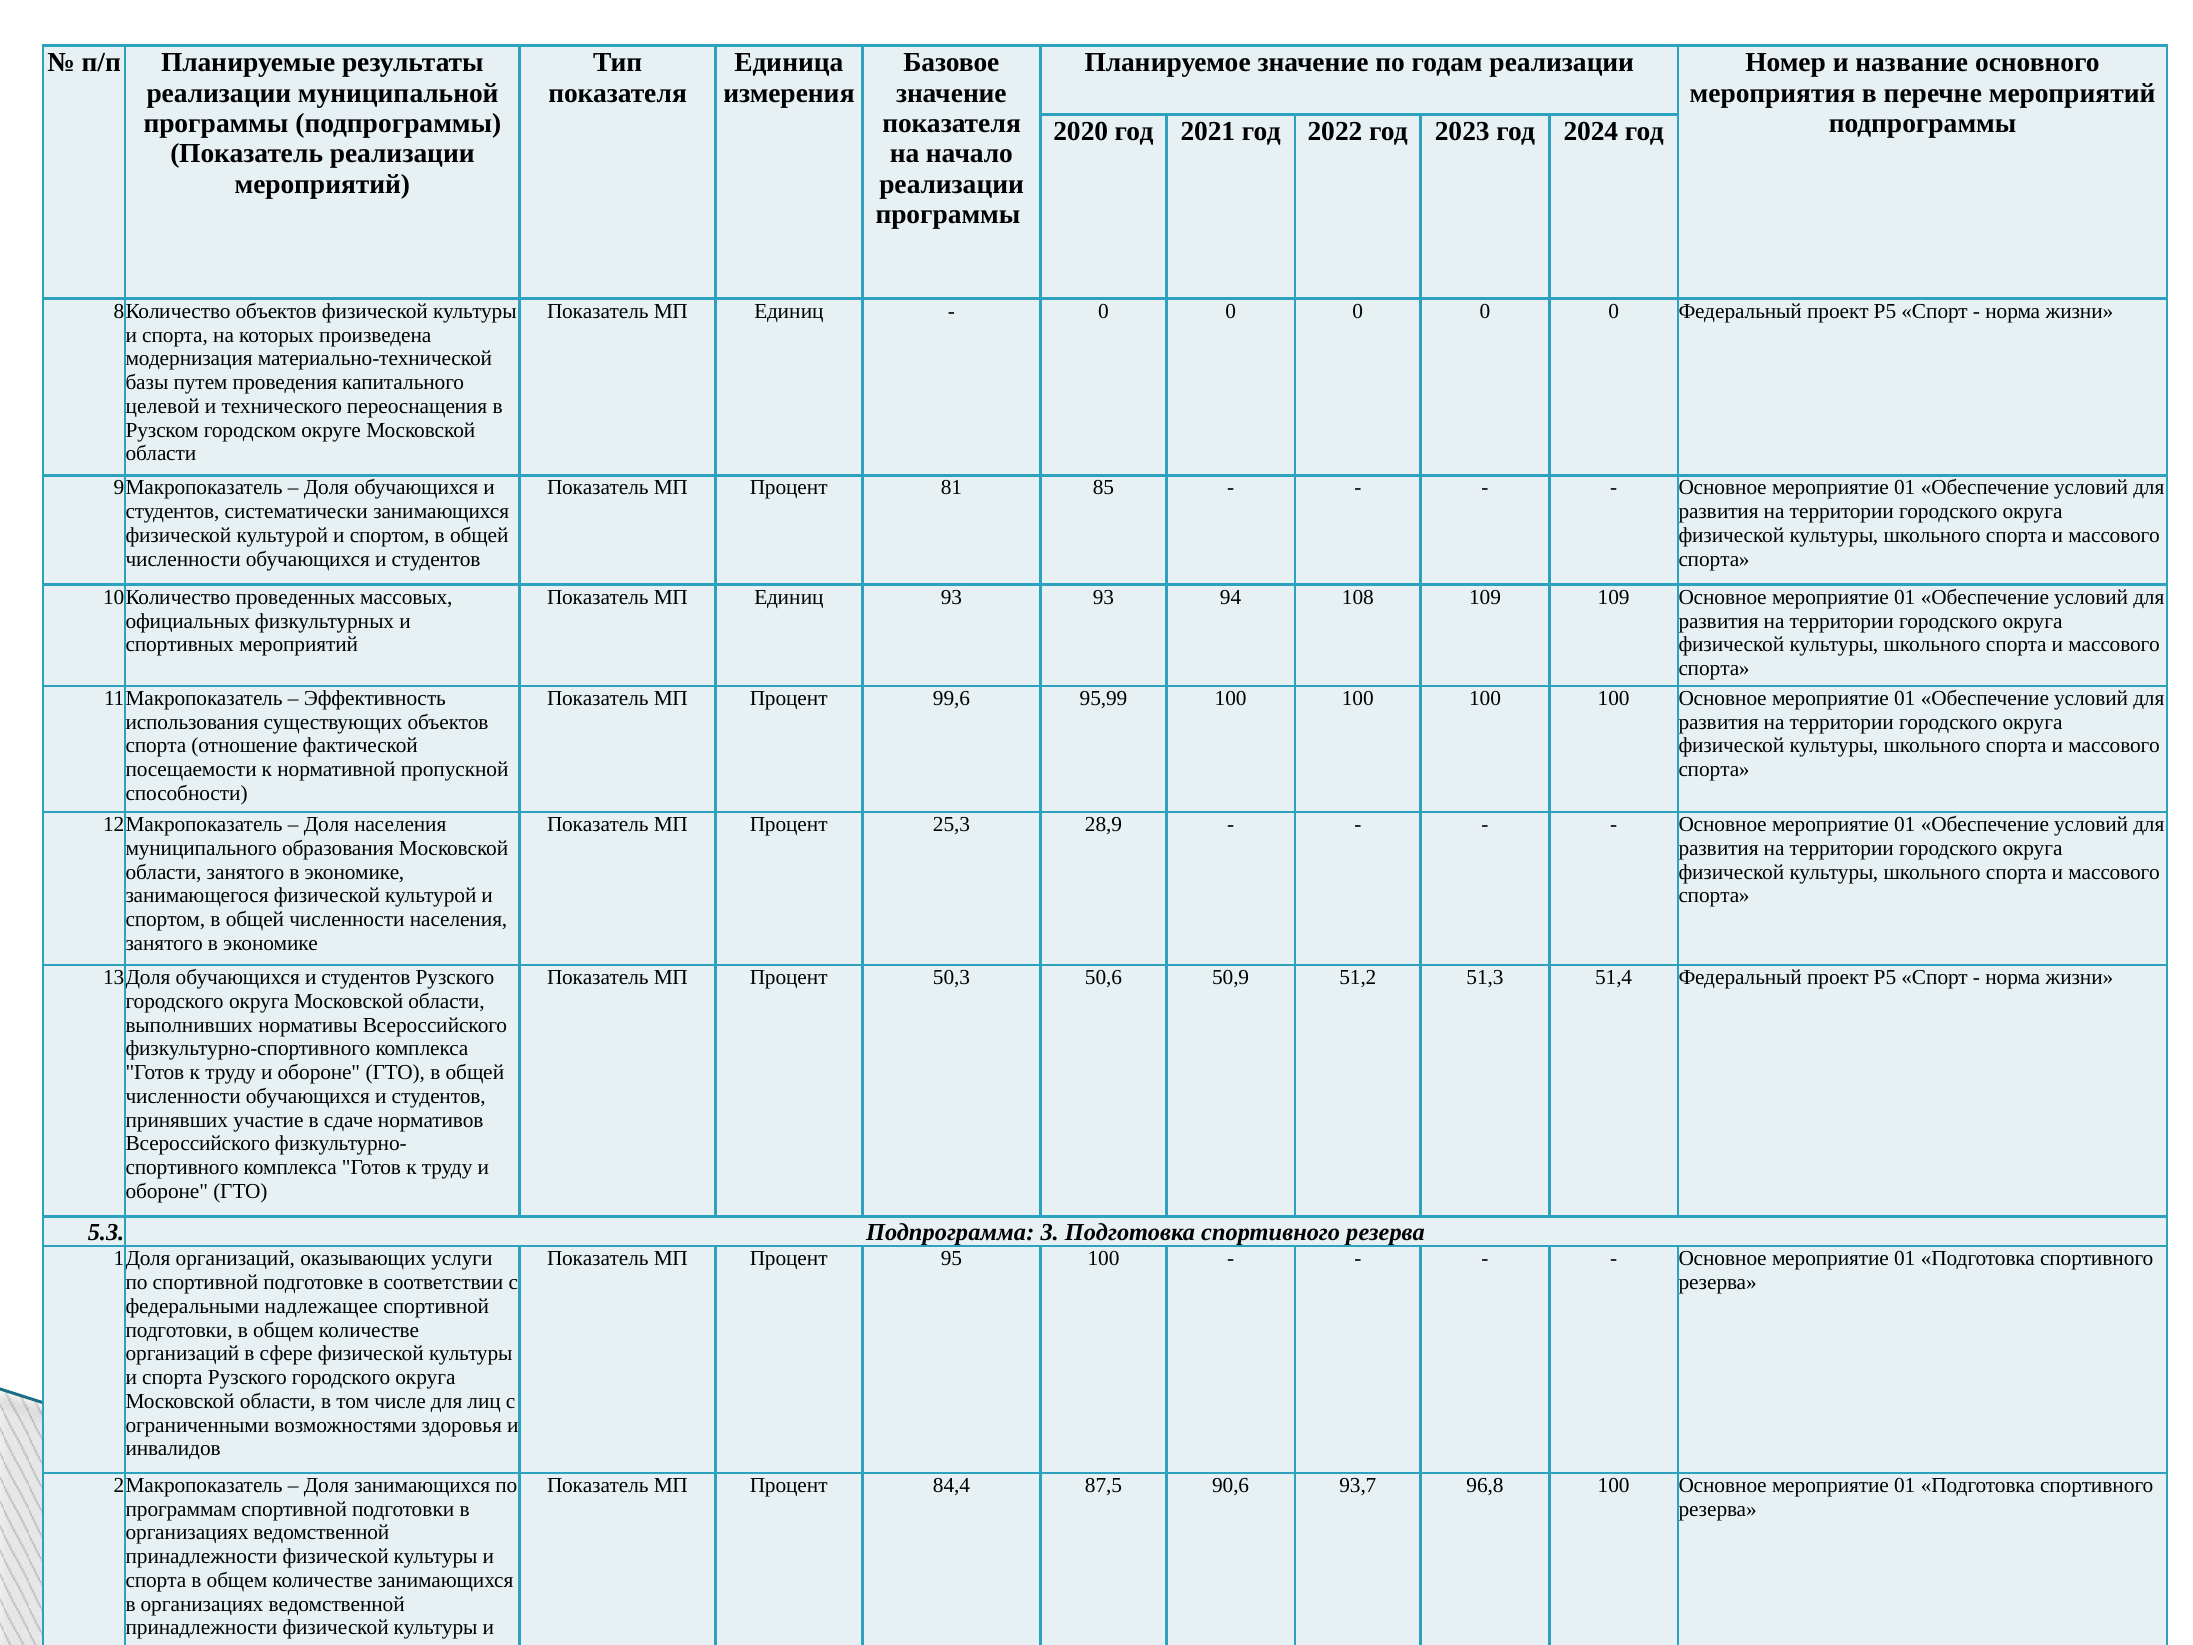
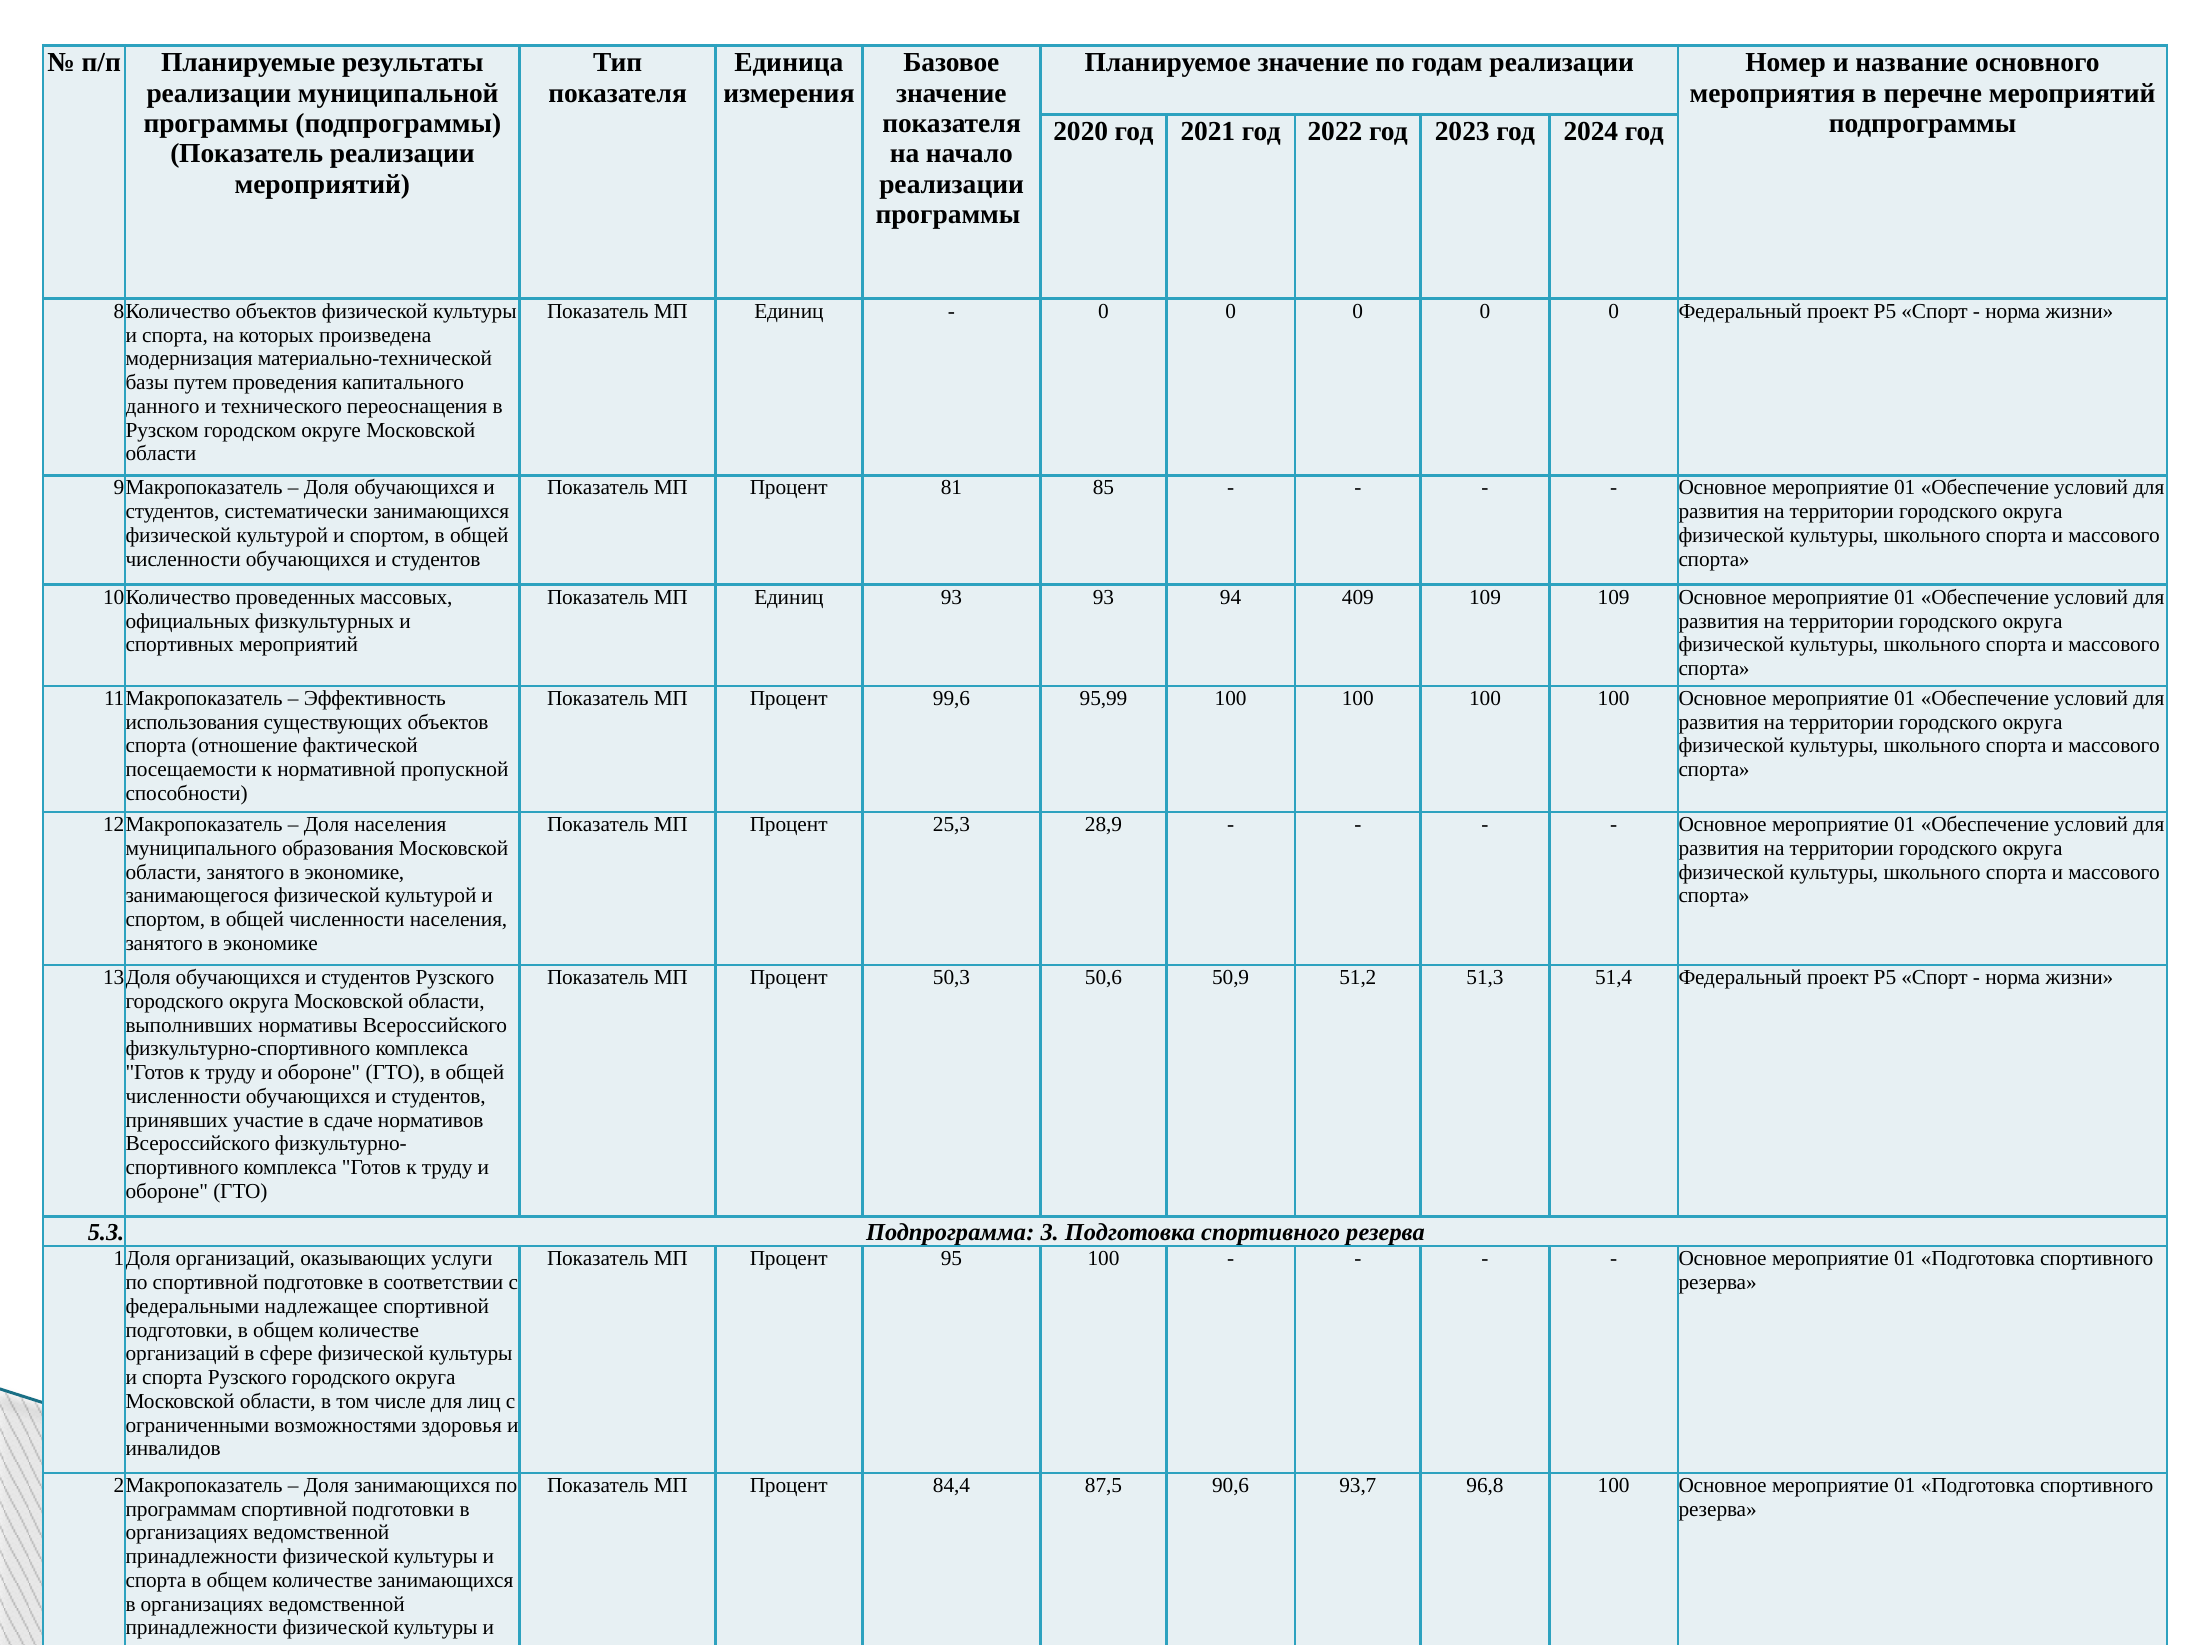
целевой: целевой -> данного
108: 108 -> 409
